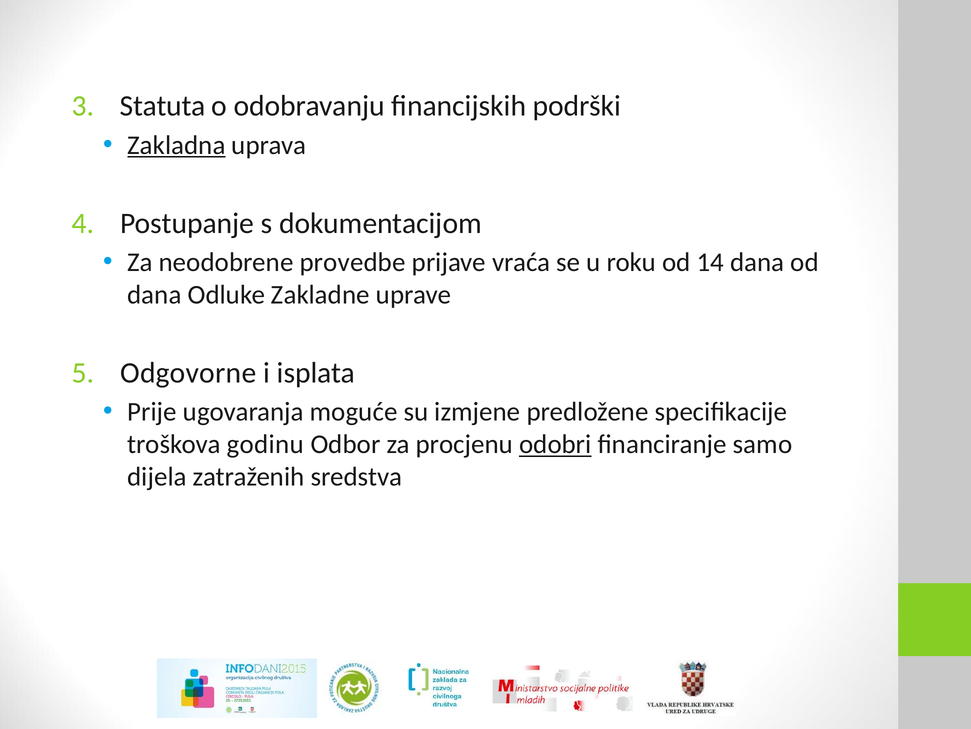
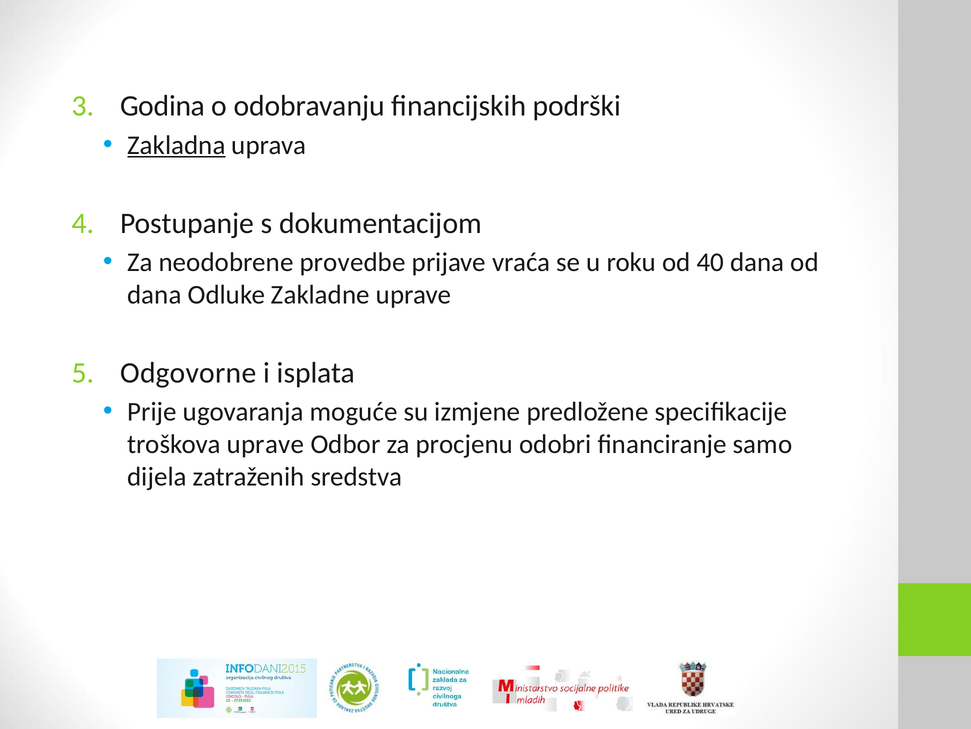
Statuta: Statuta -> Godina
14: 14 -> 40
troškova godinu: godinu -> uprave
odobri underline: present -> none
